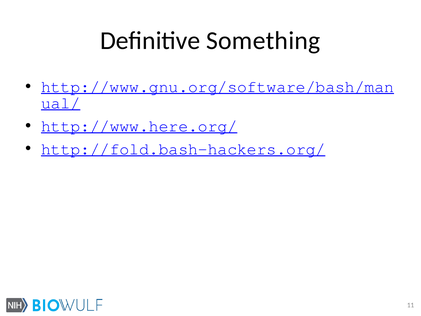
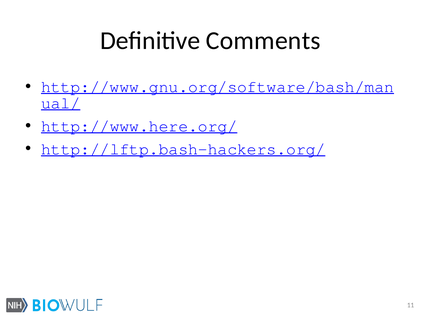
Something: Something -> Comments
http://fold.bash-hackers.org/: http://fold.bash-hackers.org/ -> http://lftp.bash-hackers.org/
